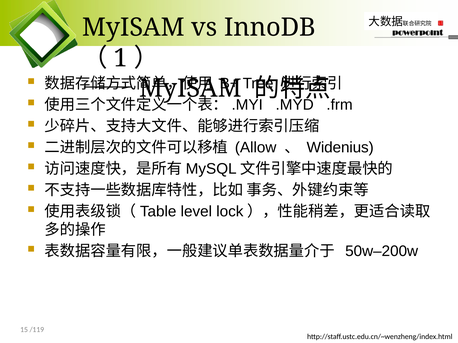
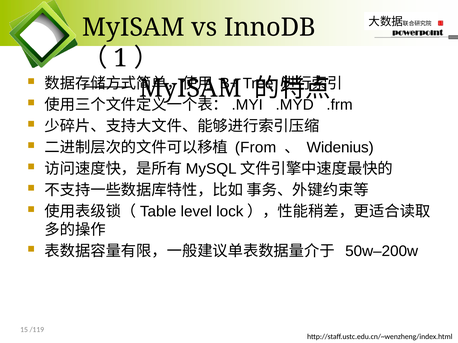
Allow: Allow -> From
